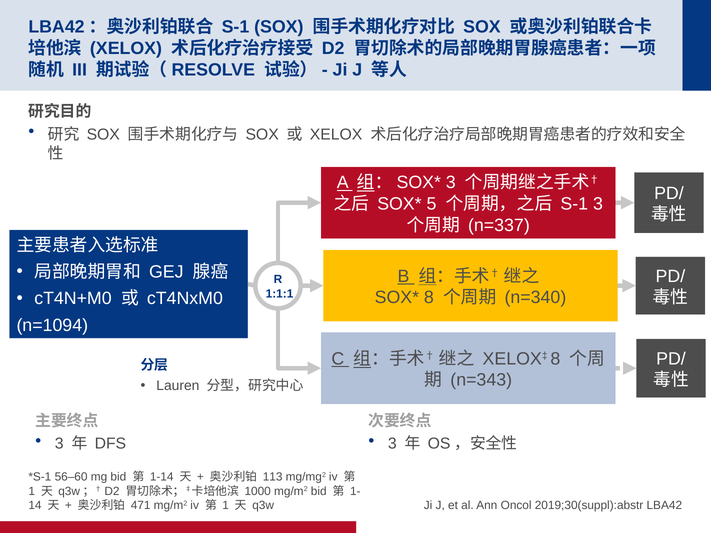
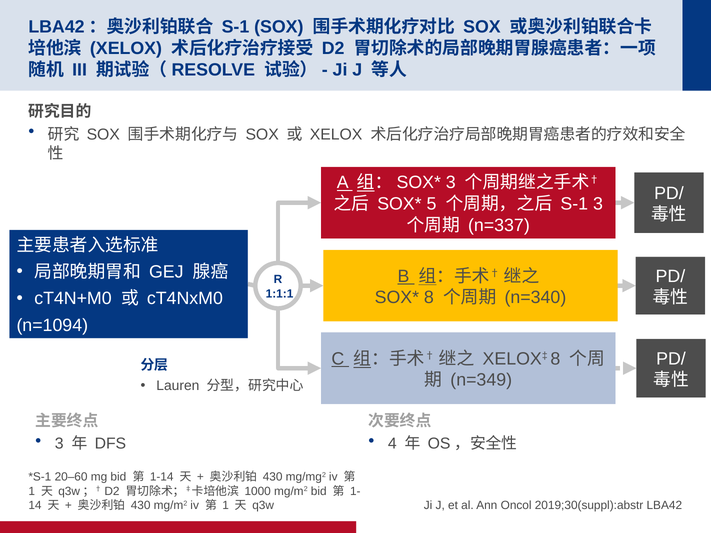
n=343: n=343 -> n=349
3 at (392, 444): 3 -> 4
56–60: 56–60 -> 20–60
113 at (273, 477): 113 -> 430
471 at (141, 506): 471 -> 430
